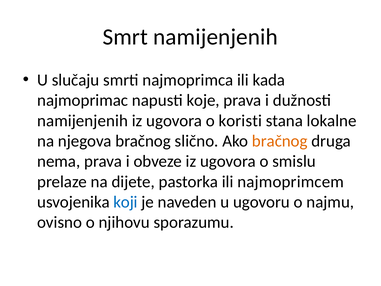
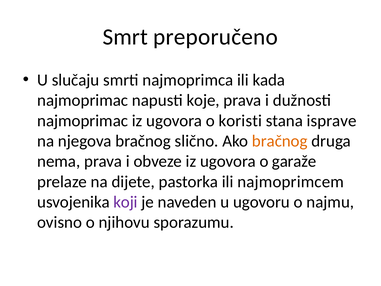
Smrt namijenjenih: namijenjenih -> preporučeno
namijenjenih at (83, 121): namijenjenih -> najmoprimac
lokalne: lokalne -> isprave
smislu: smislu -> garaže
koji colour: blue -> purple
